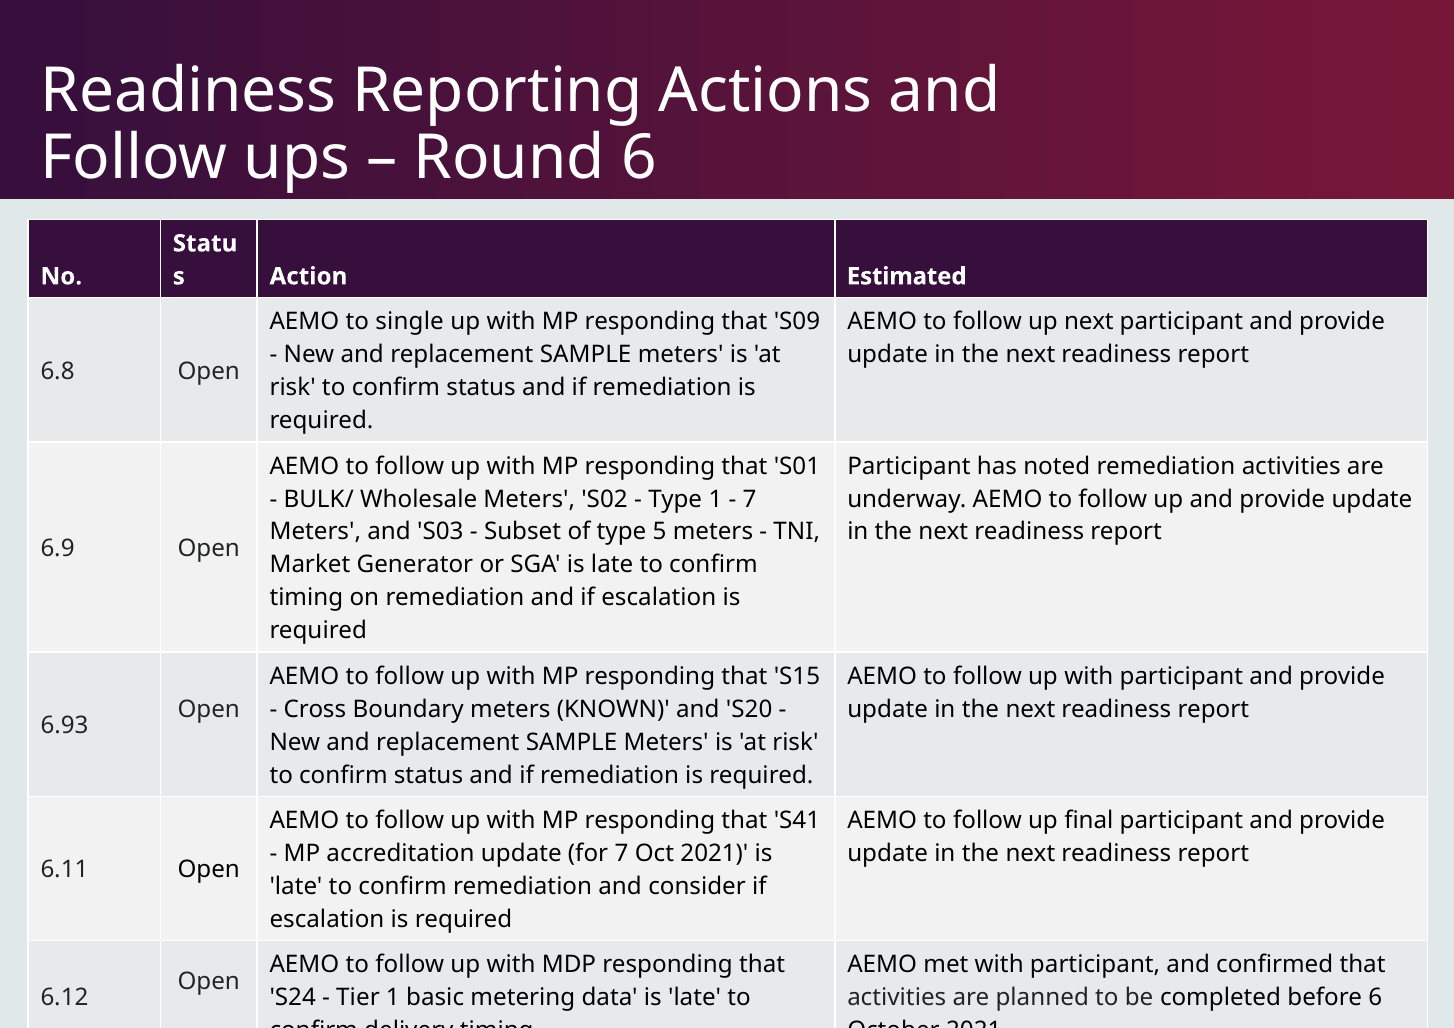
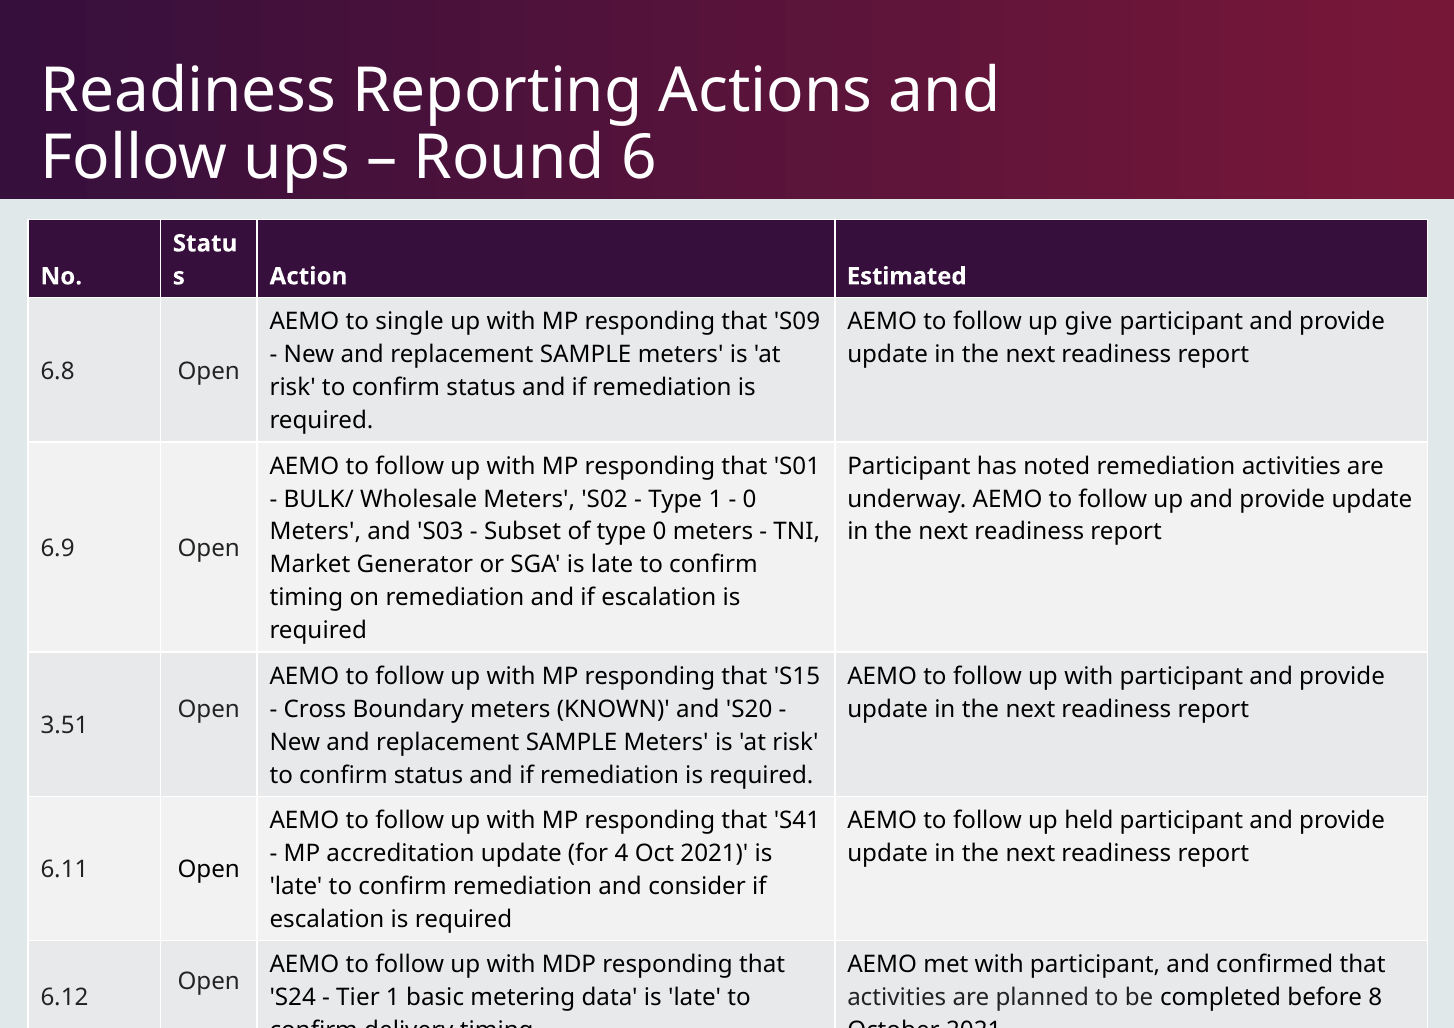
up next: next -> give
7 at (750, 499): 7 -> 0
type 5: 5 -> 0
6.93: 6.93 -> 3.51
final: final -> held
for 7: 7 -> 4
before 6: 6 -> 8
